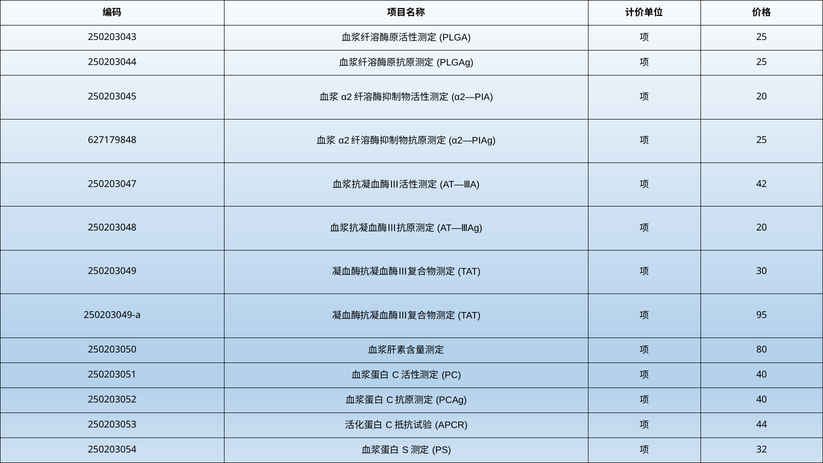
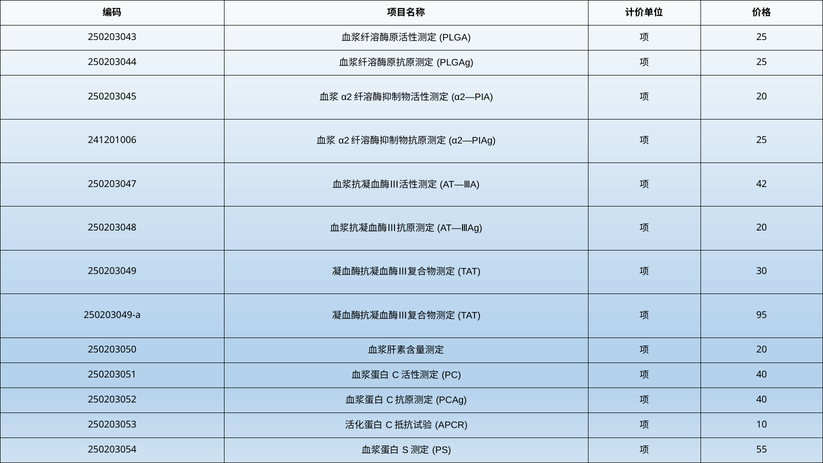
627179848: 627179848 -> 241201006
80 at (762, 349): 80 -> 20
44: 44 -> 10
32: 32 -> 55
